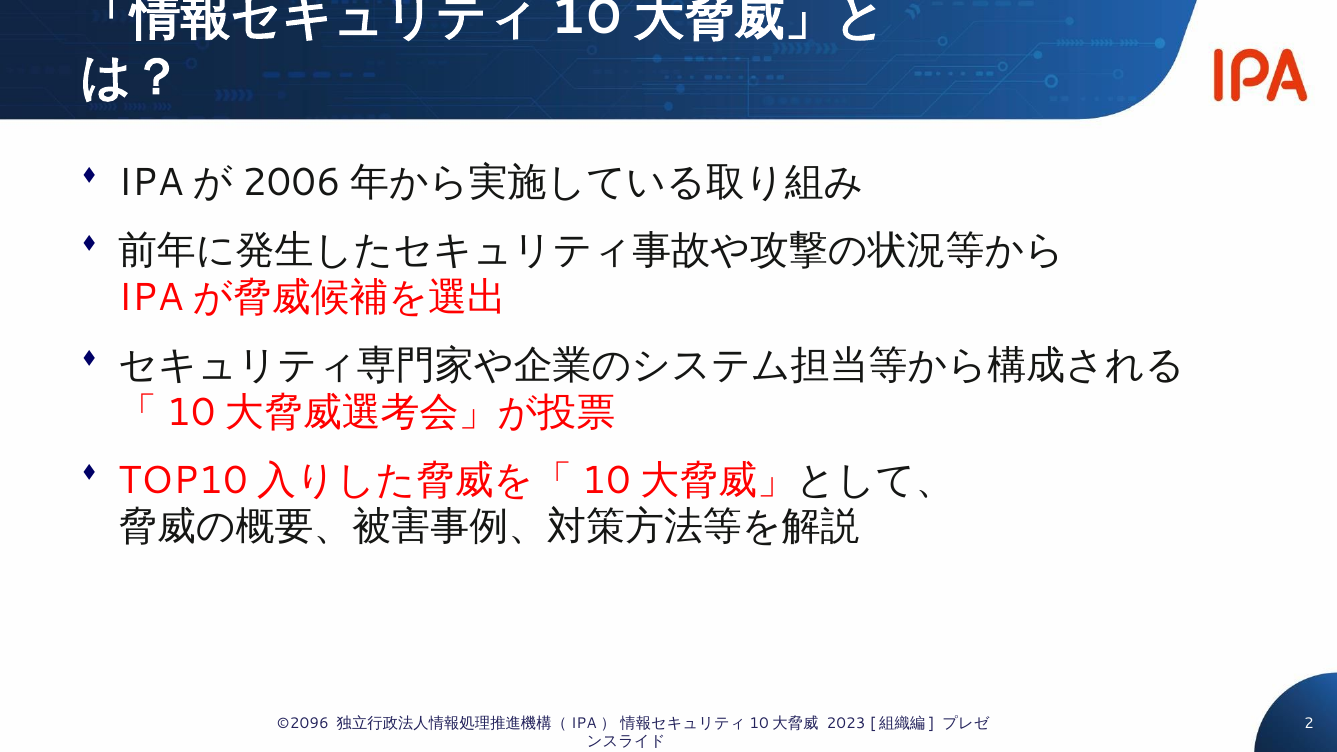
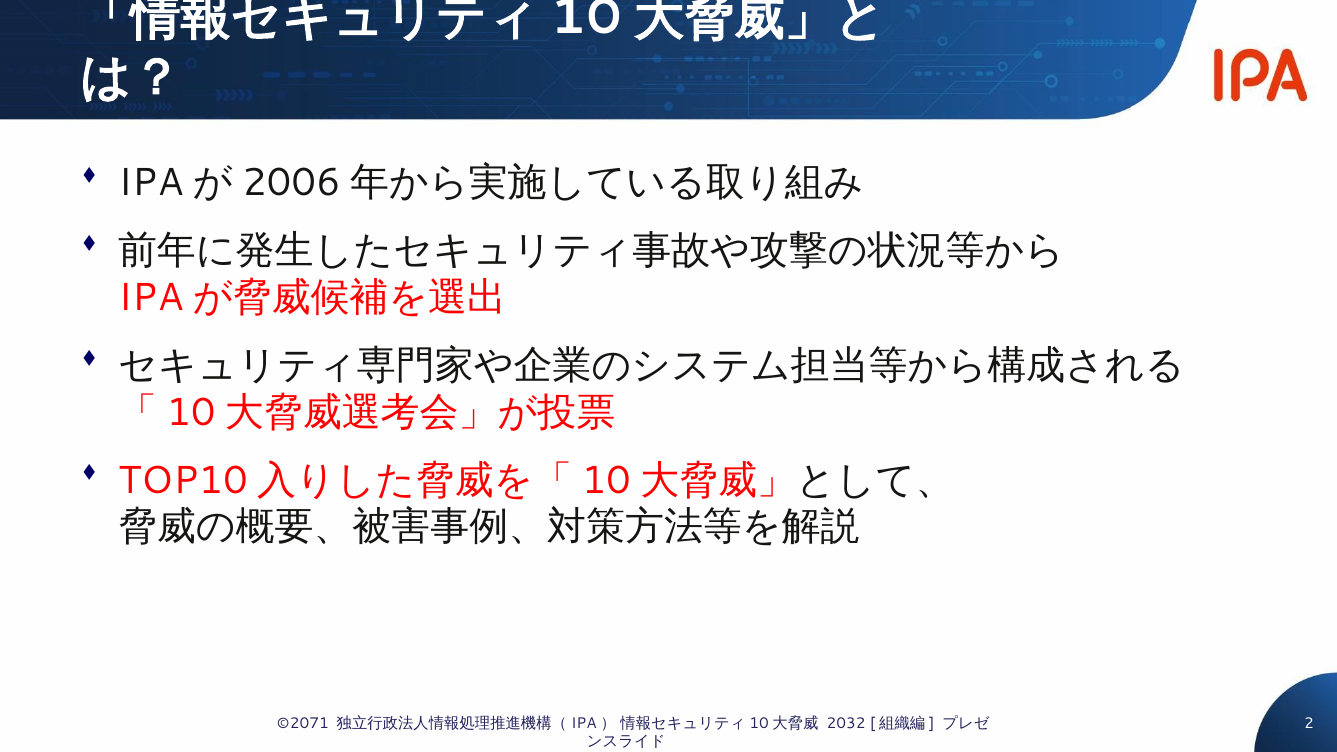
©2096: ©2096 -> ©2071
2023: 2023 -> 2032
